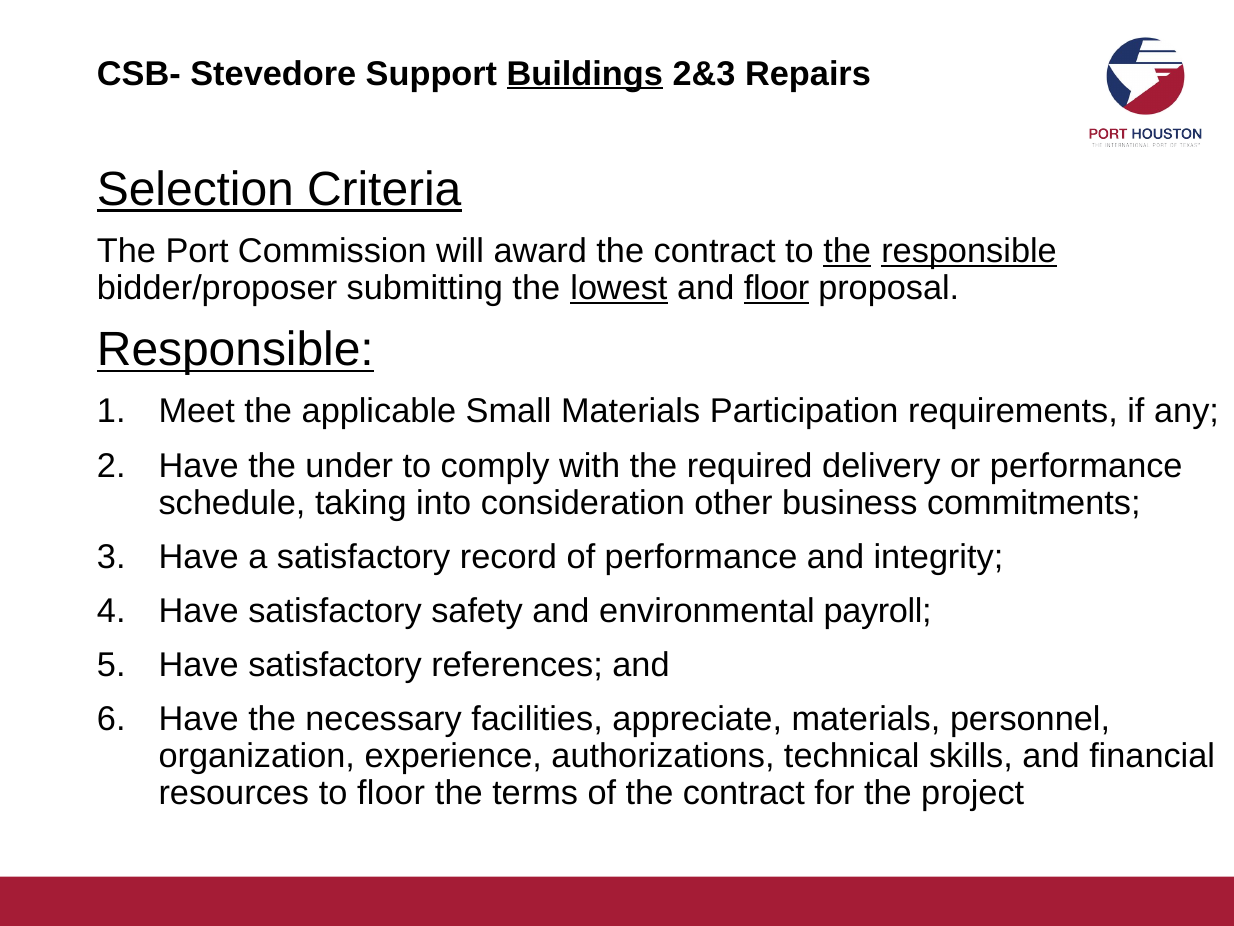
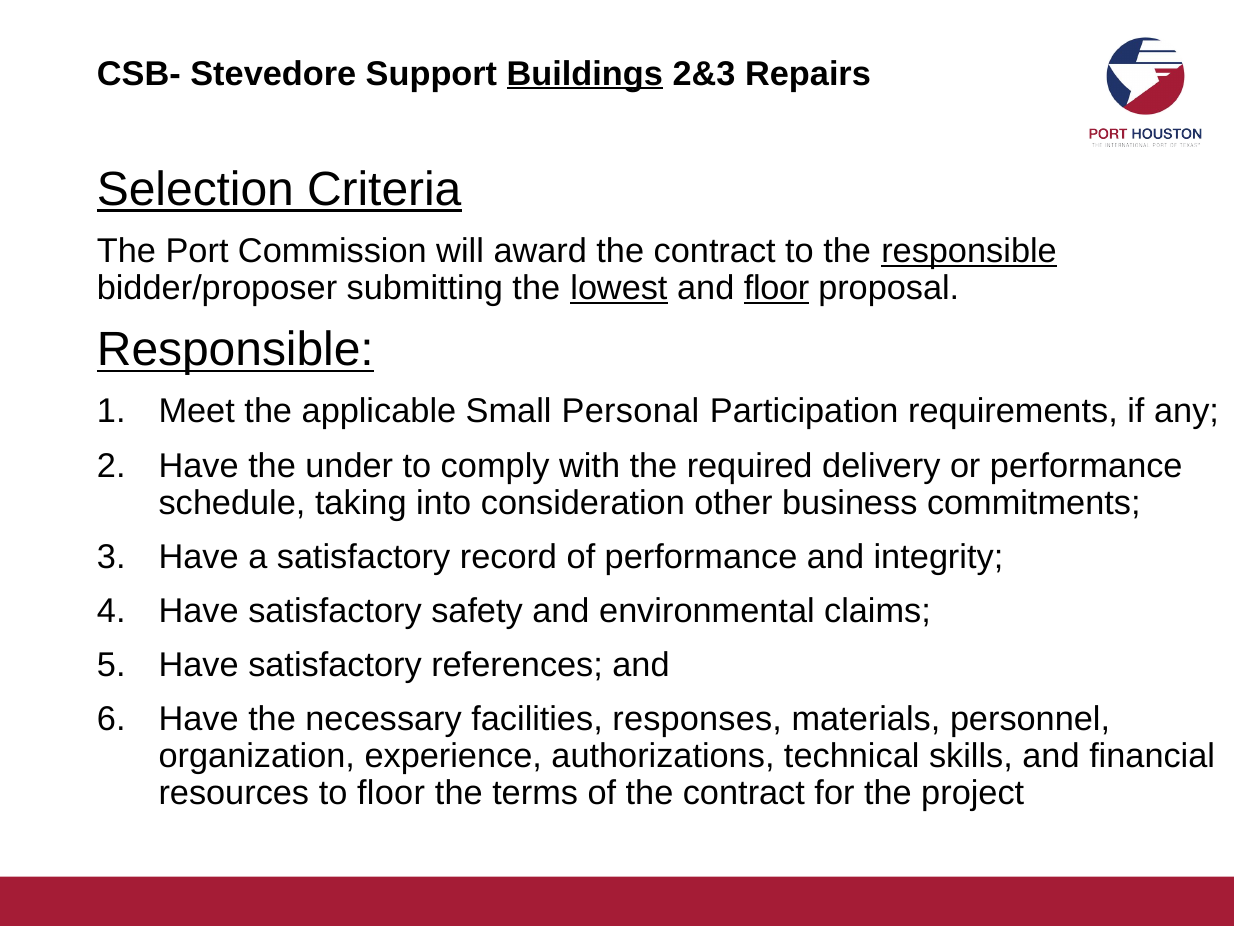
the at (847, 251) underline: present -> none
Small Materials: Materials -> Personal
payroll: payroll -> claims
appreciate: appreciate -> responses
